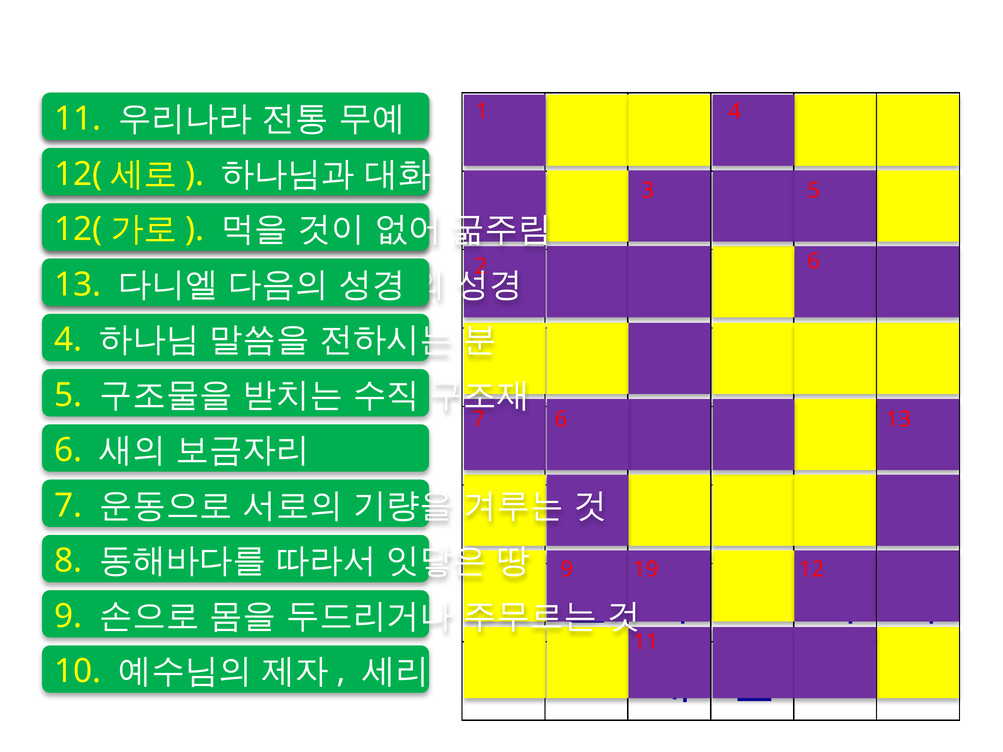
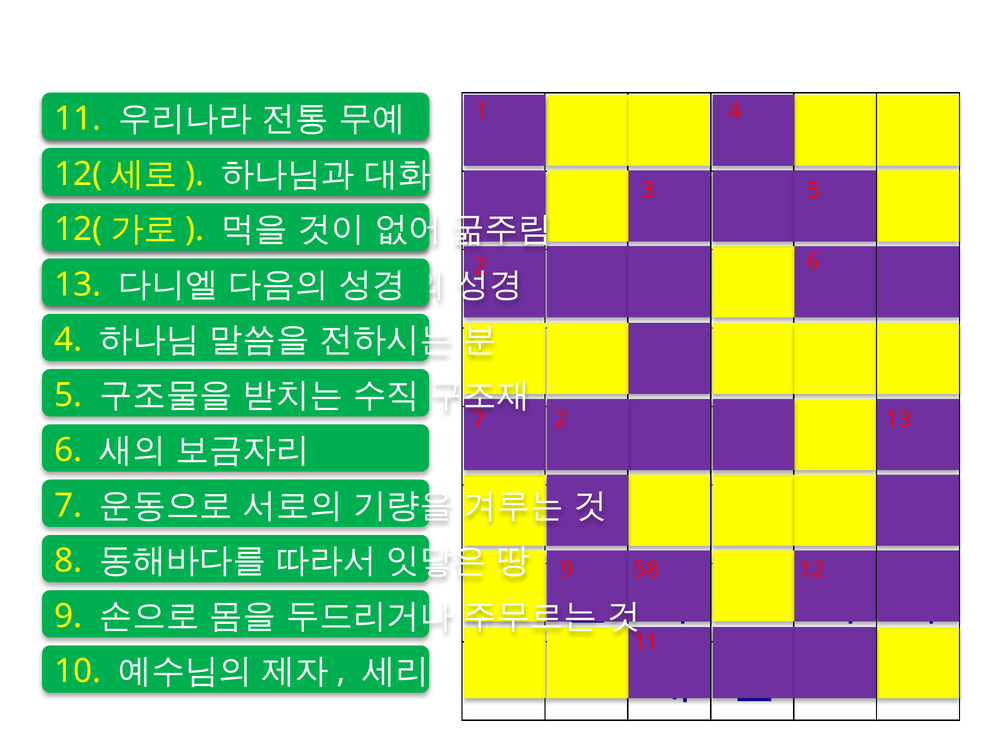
6 at (561, 420): 6 -> 2
19: 19 -> 58
